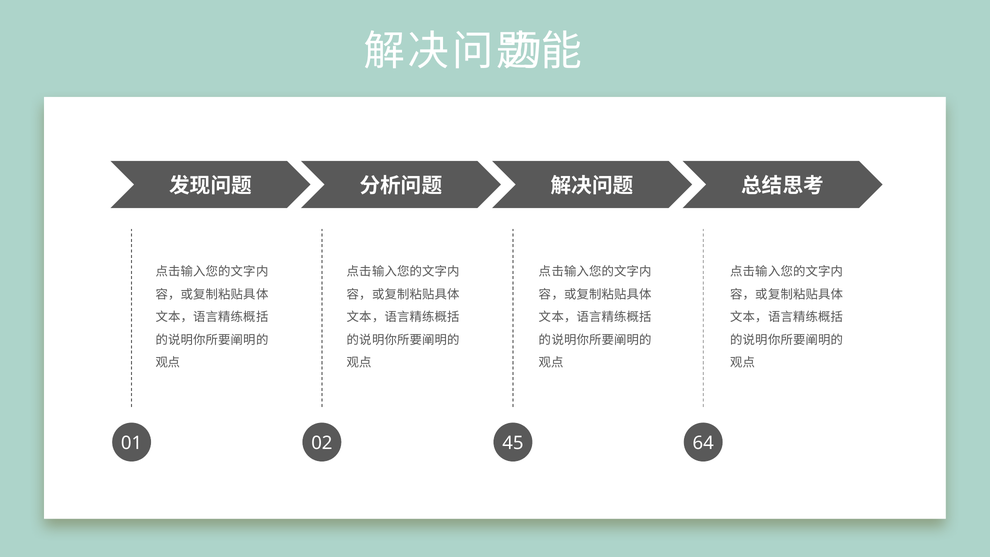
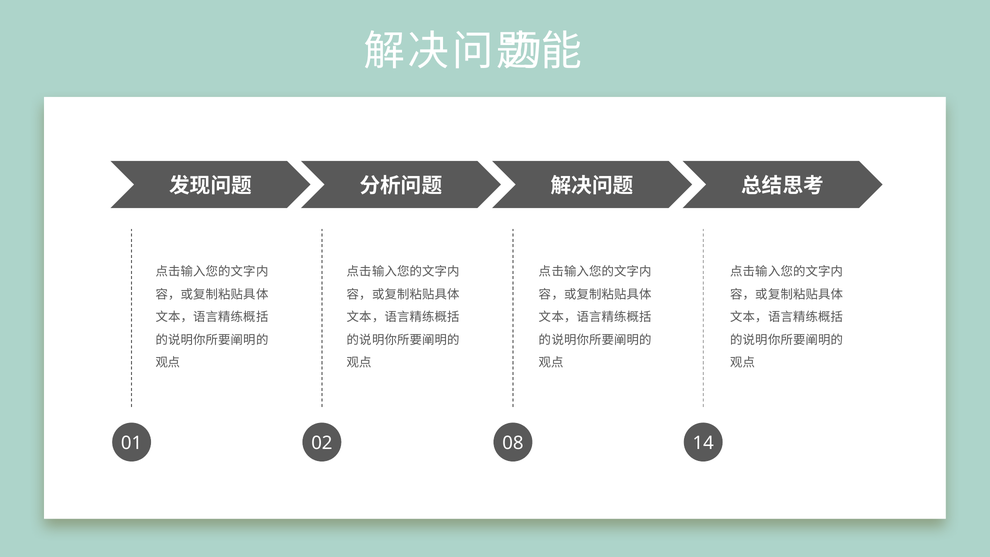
45: 45 -> 08
64: 64 -> 14
